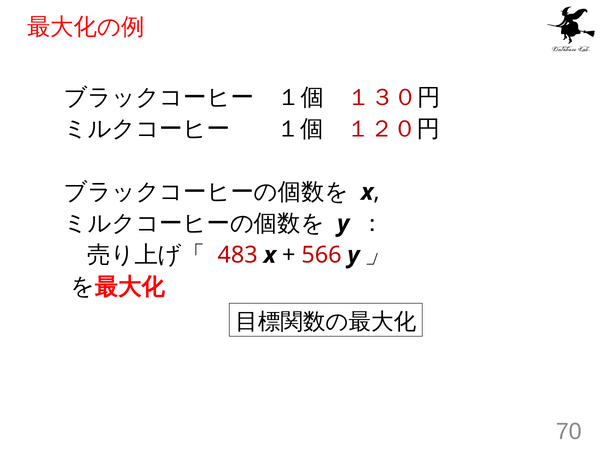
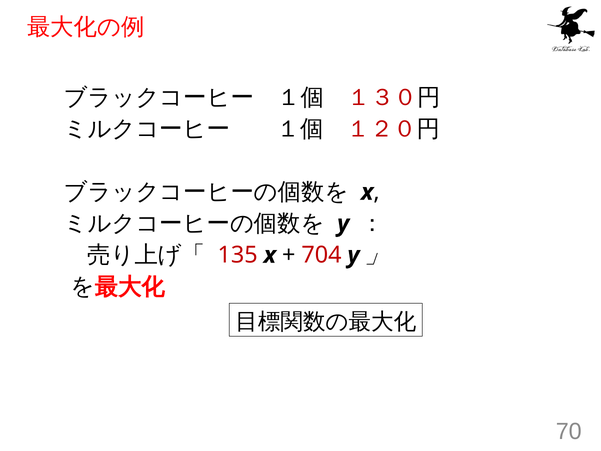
483: 483 -> 135
566: 566 -> 704
